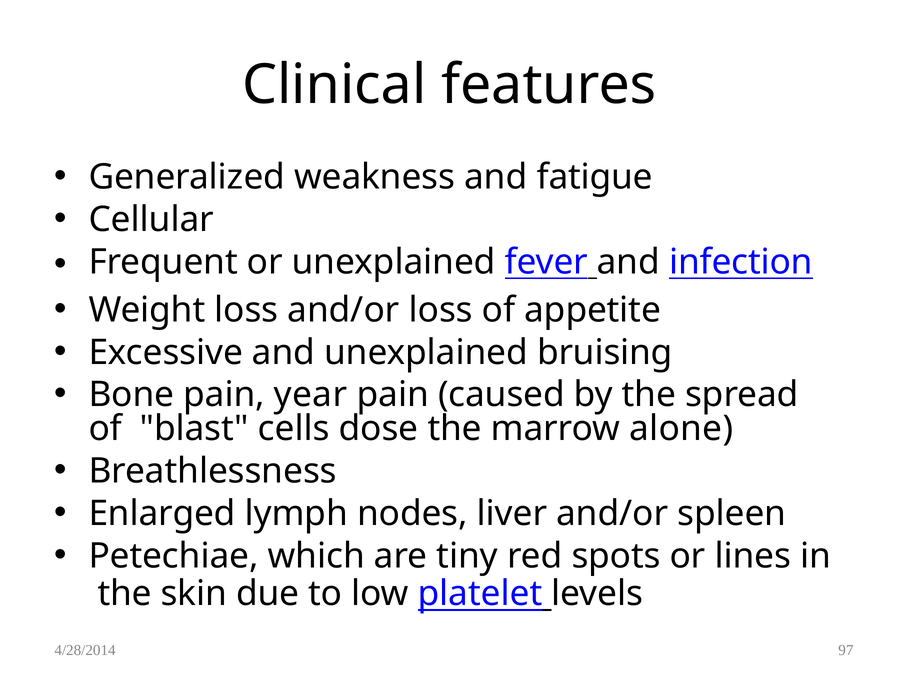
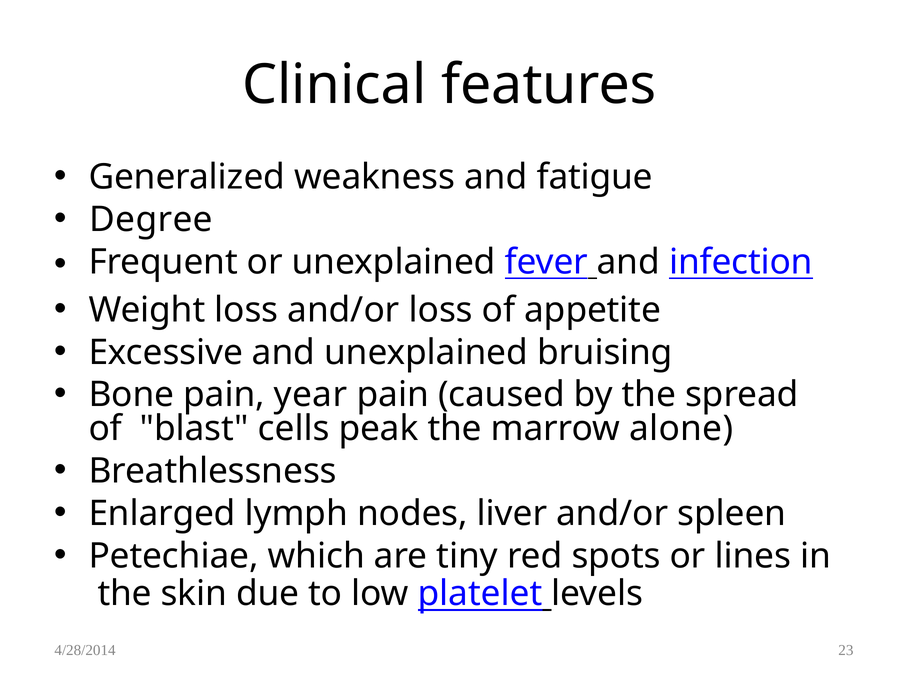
Cellular: Cellular -> Degree
dose: dose -> peak
97: 97 -> 23
